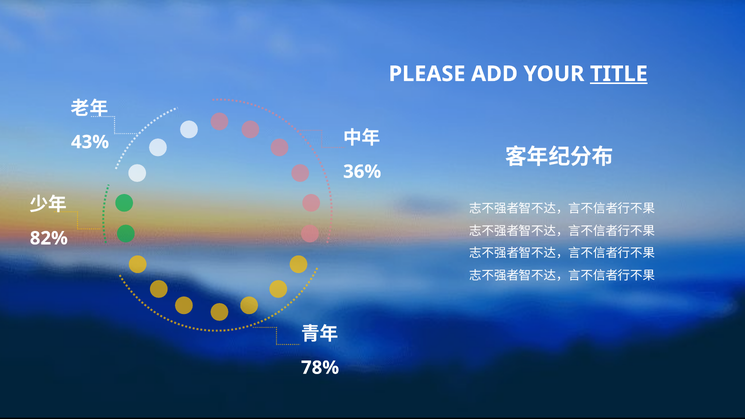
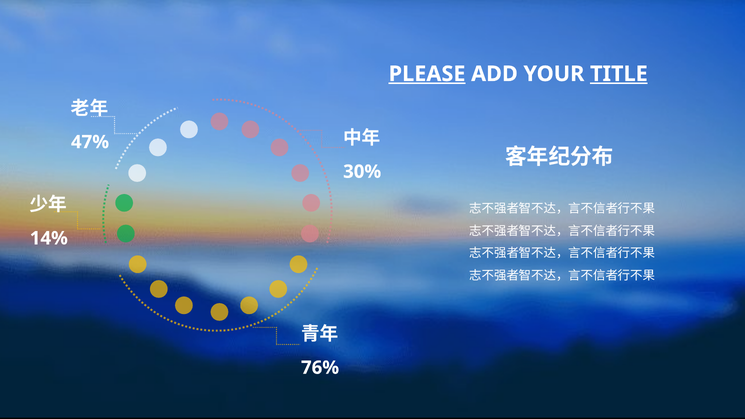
PLEASE underline: none -> present
43%: 43% -> 47%
36%: 36% -> 30%
82%: 82% -> 14%
78%: 78% -> 76%
